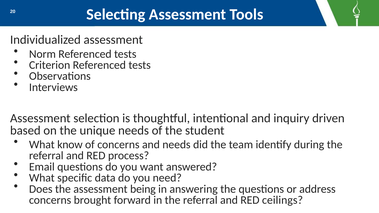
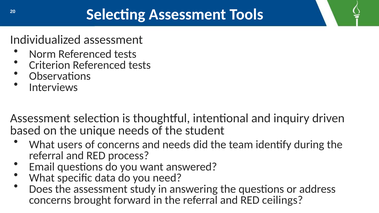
know: know -> users
being: being -> study
